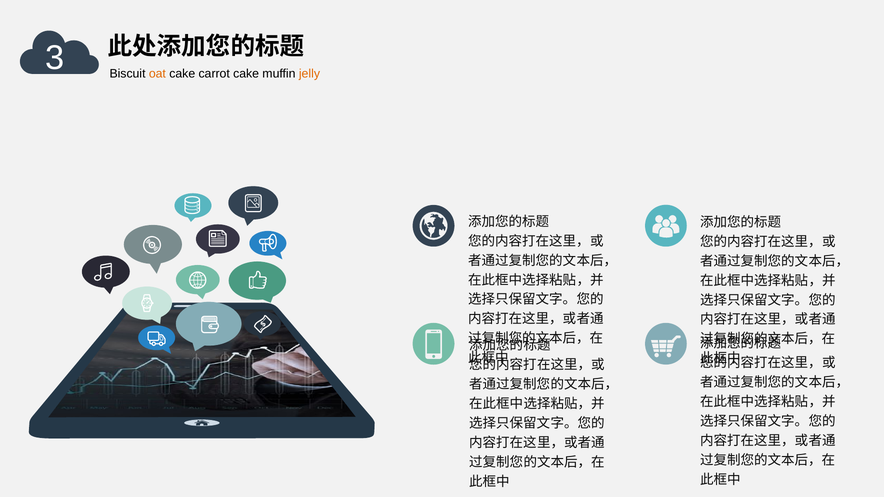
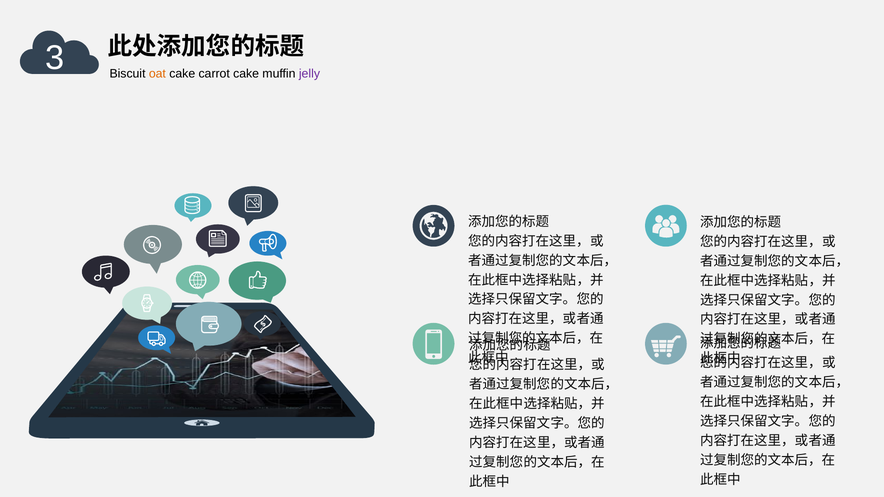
jelly colour: orange -> purple
